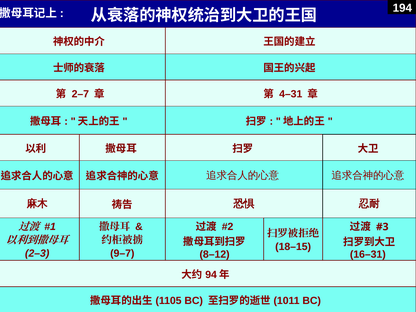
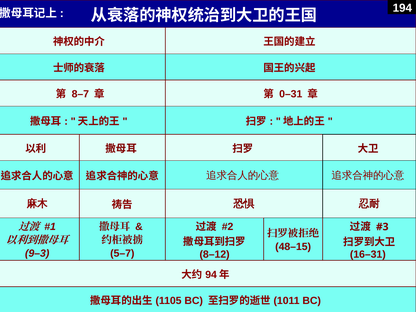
2–7: 2–7 -> 8–7
4–31: 4–31 -> 0–31
18–15: 18–15 -> 48–15
2–3: 2–3 -> 9–3
9–7: 9–7 -> 5–7
